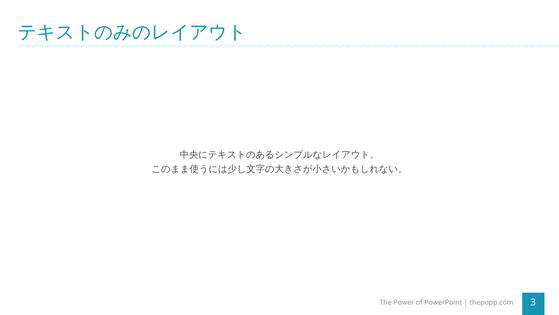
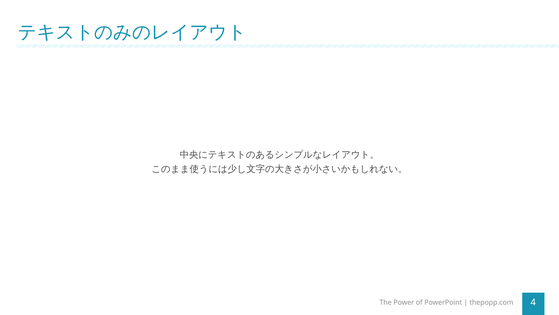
3: 3 -> 4
